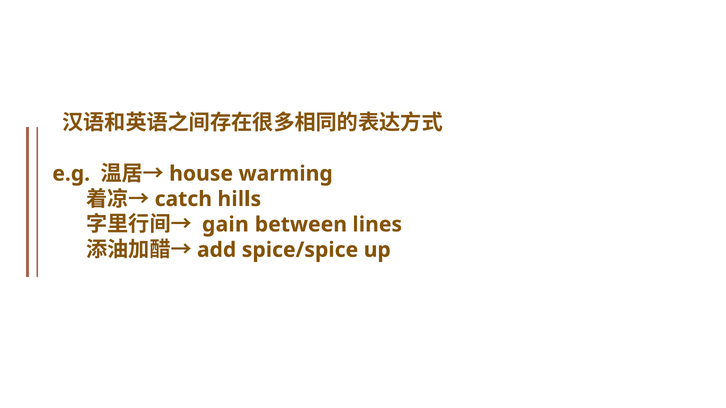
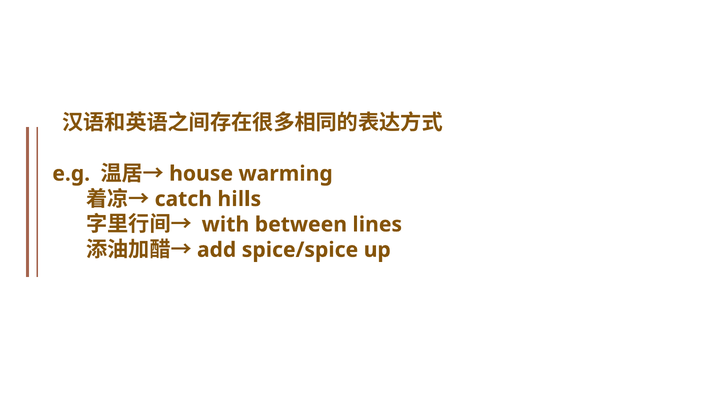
gain: gain -> with
